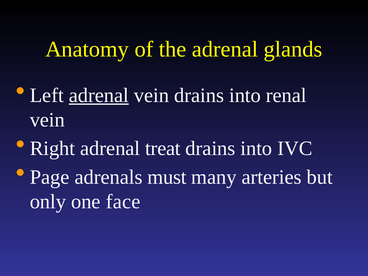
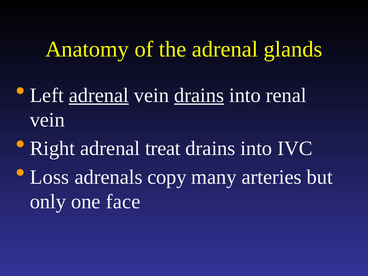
drains at (199, 95) underline: none -> present
Page: Page -> Loss
must: must -> copy
